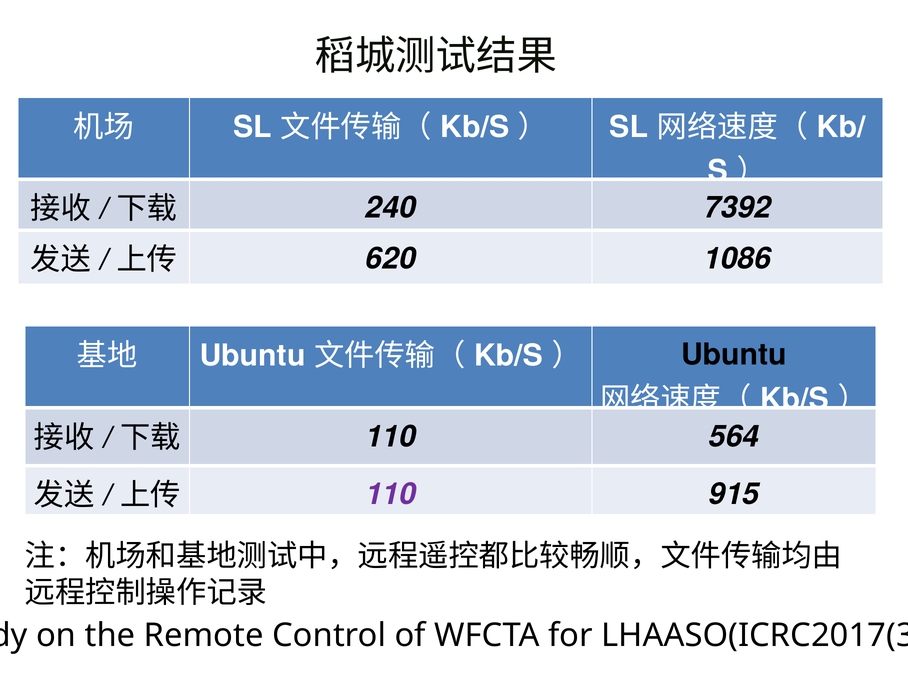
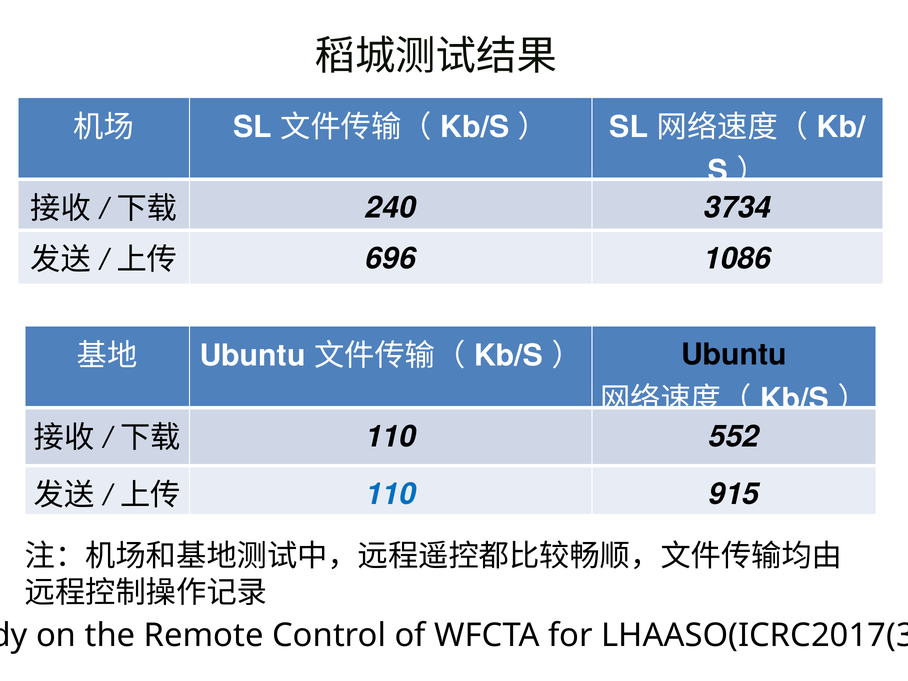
7392: 7392 -> 3734
620: 620 -> 696
564: 564 -> 552
110 at (391, 494) colour: purple -> blue
